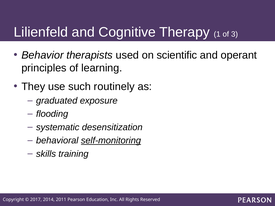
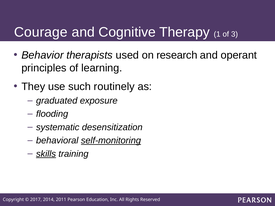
Lilienfeld: Lilienfeld -> Courage
scientific: scientific -> research
skills underline: none -> present
